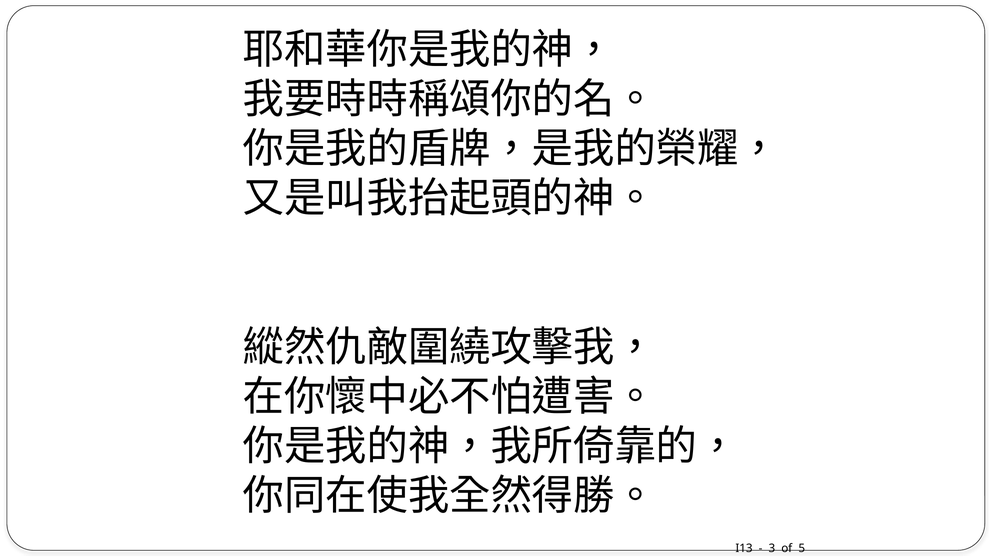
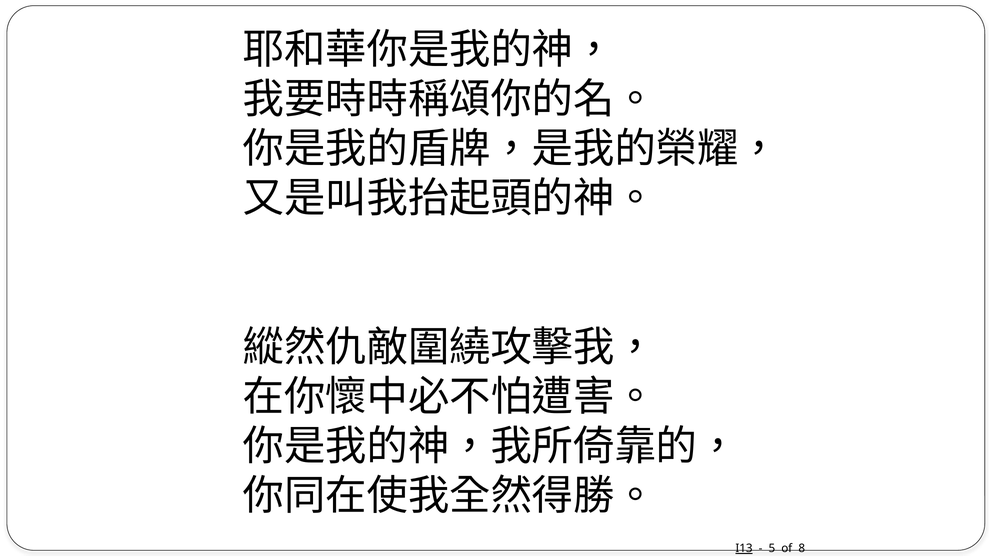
I13 underline: none -> present
3: 3 -> 5
5: 5 -> 8
